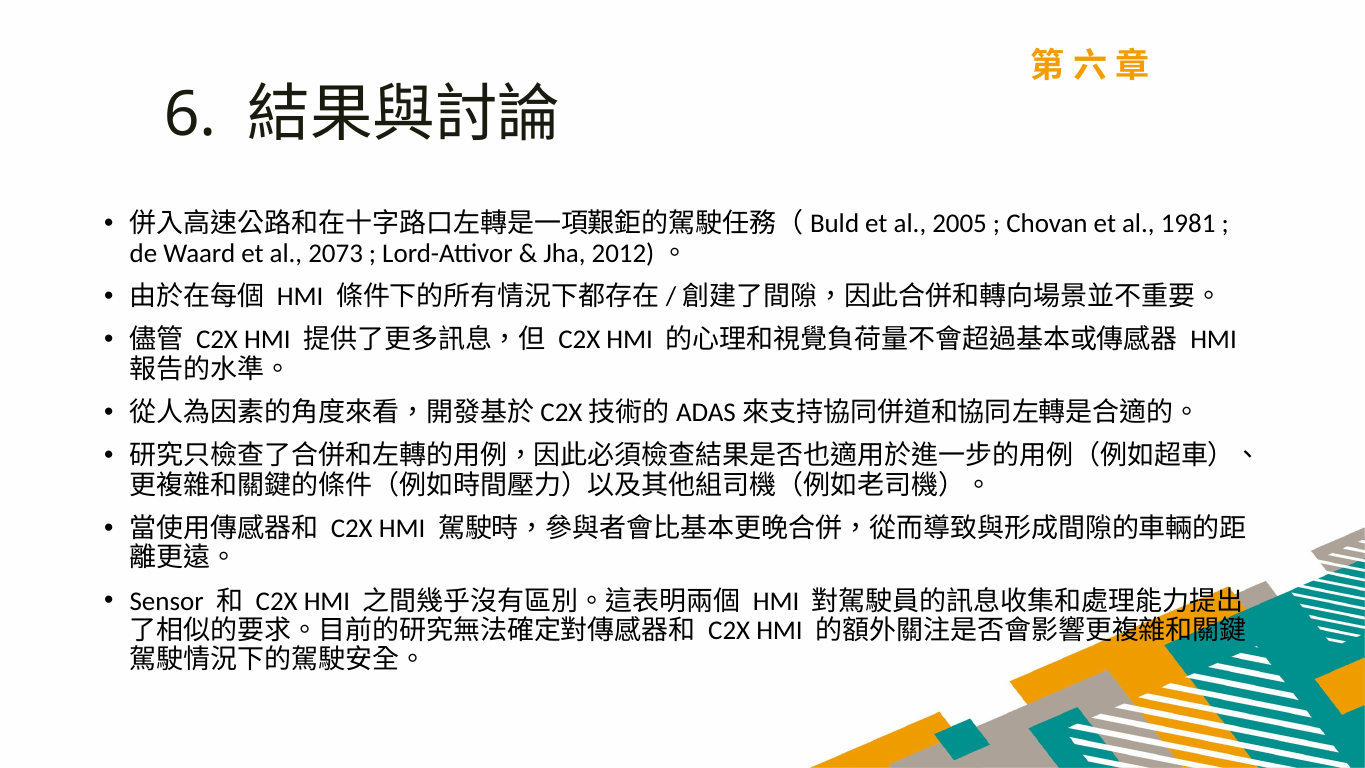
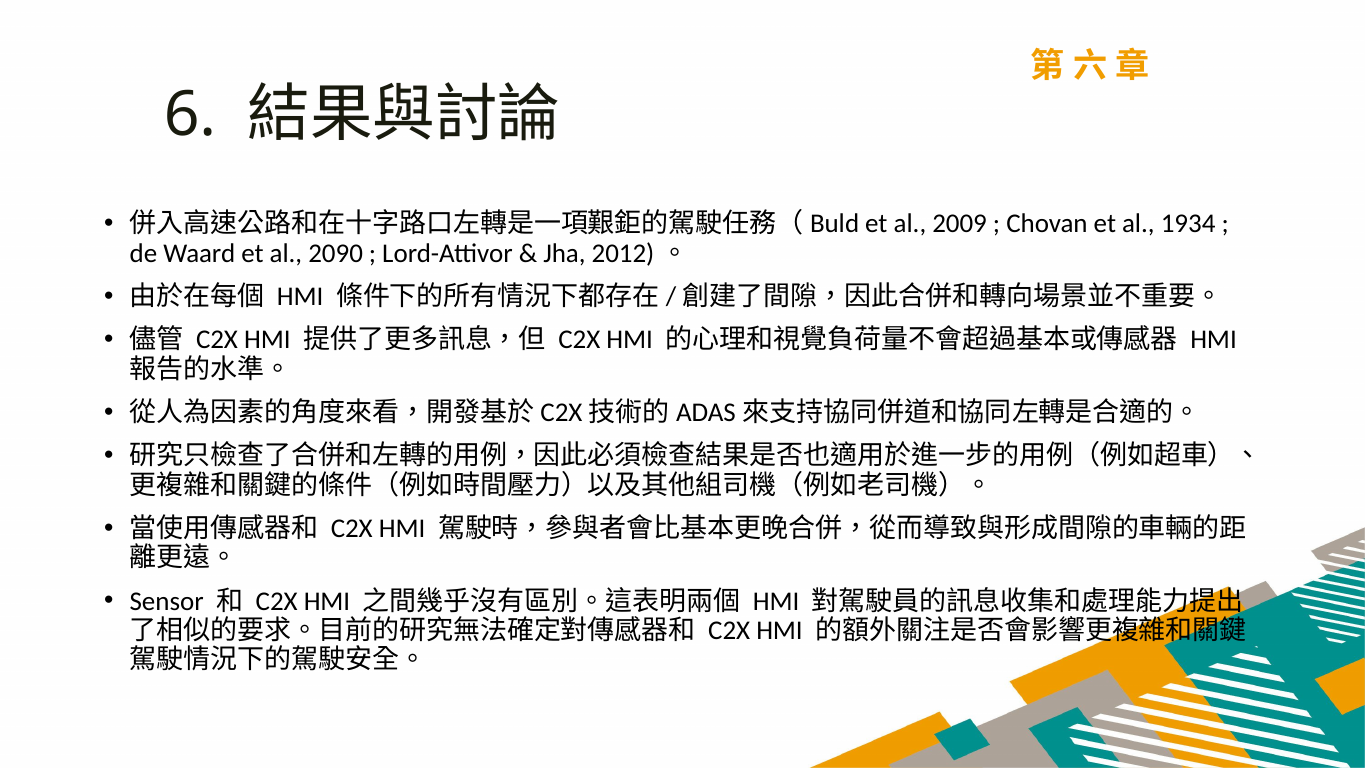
2005: 2005 -> 2009
1981: 1981 -> 1934
2073: 2073 -> 2090
